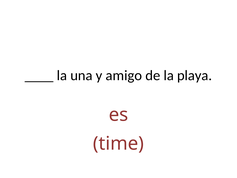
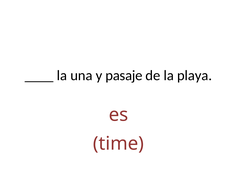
amigo: amigo -> pasaje
